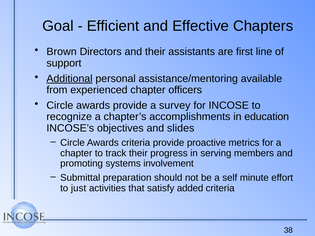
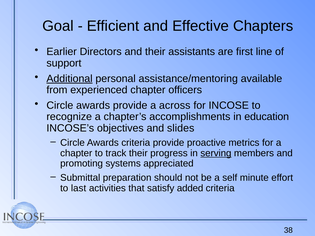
Brown: Brown -> Earlier
survey: survey -> across
serving underline: none -> present
involvement: involvement -> appreciated
just: just -> last
